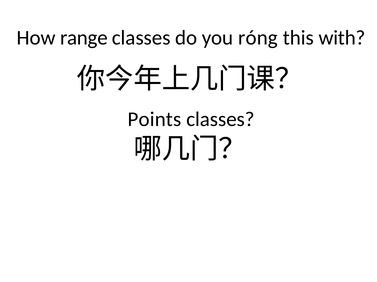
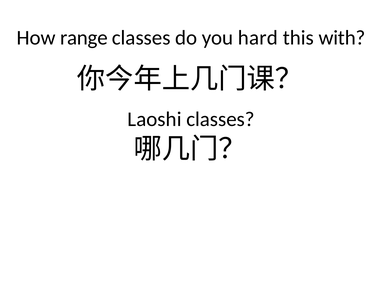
róng: róng -> hard
Points: Points -> Laoshi
